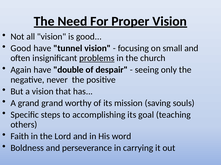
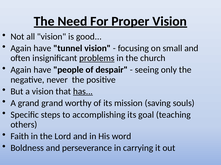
Good at (21, 48): Good -> Again
double: double -> people
has underline: none -> present
